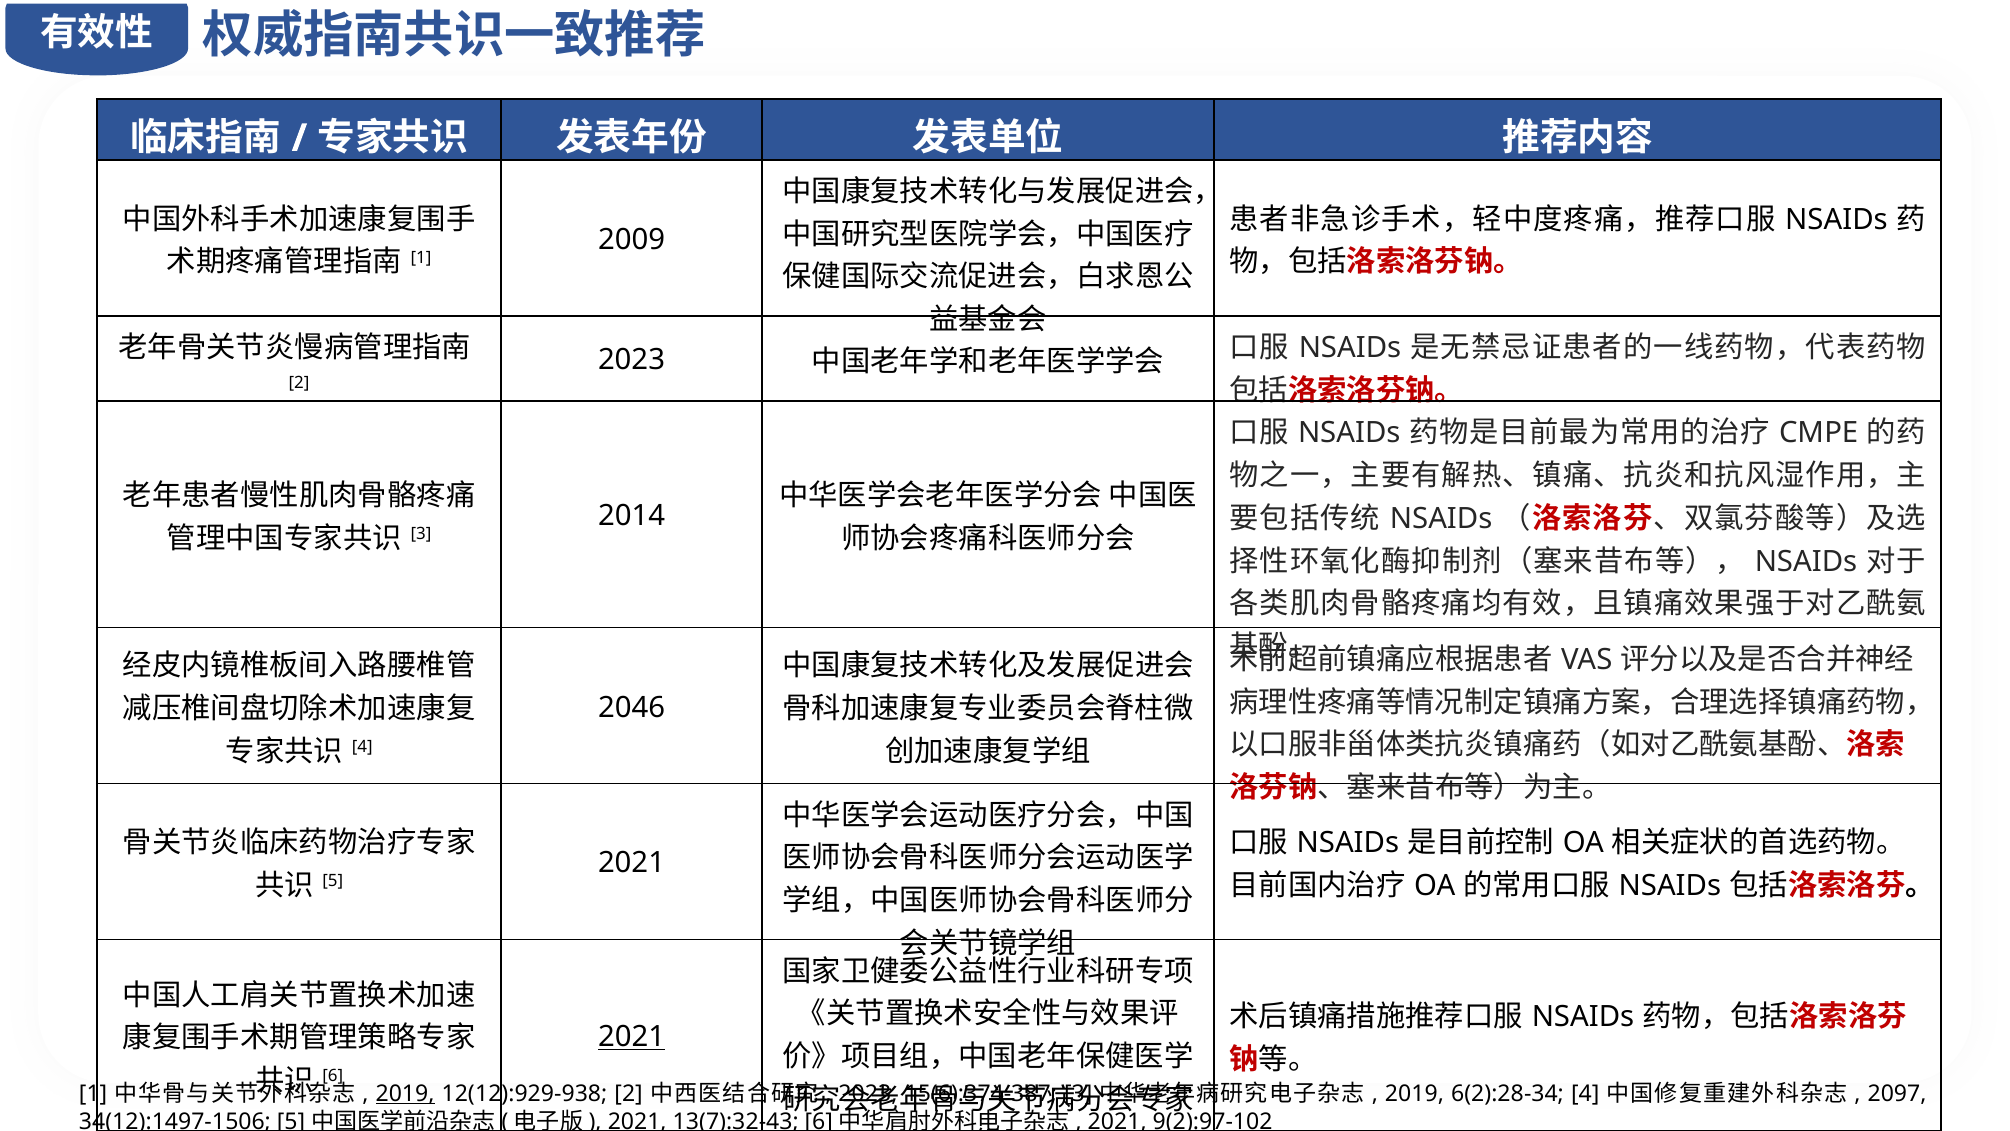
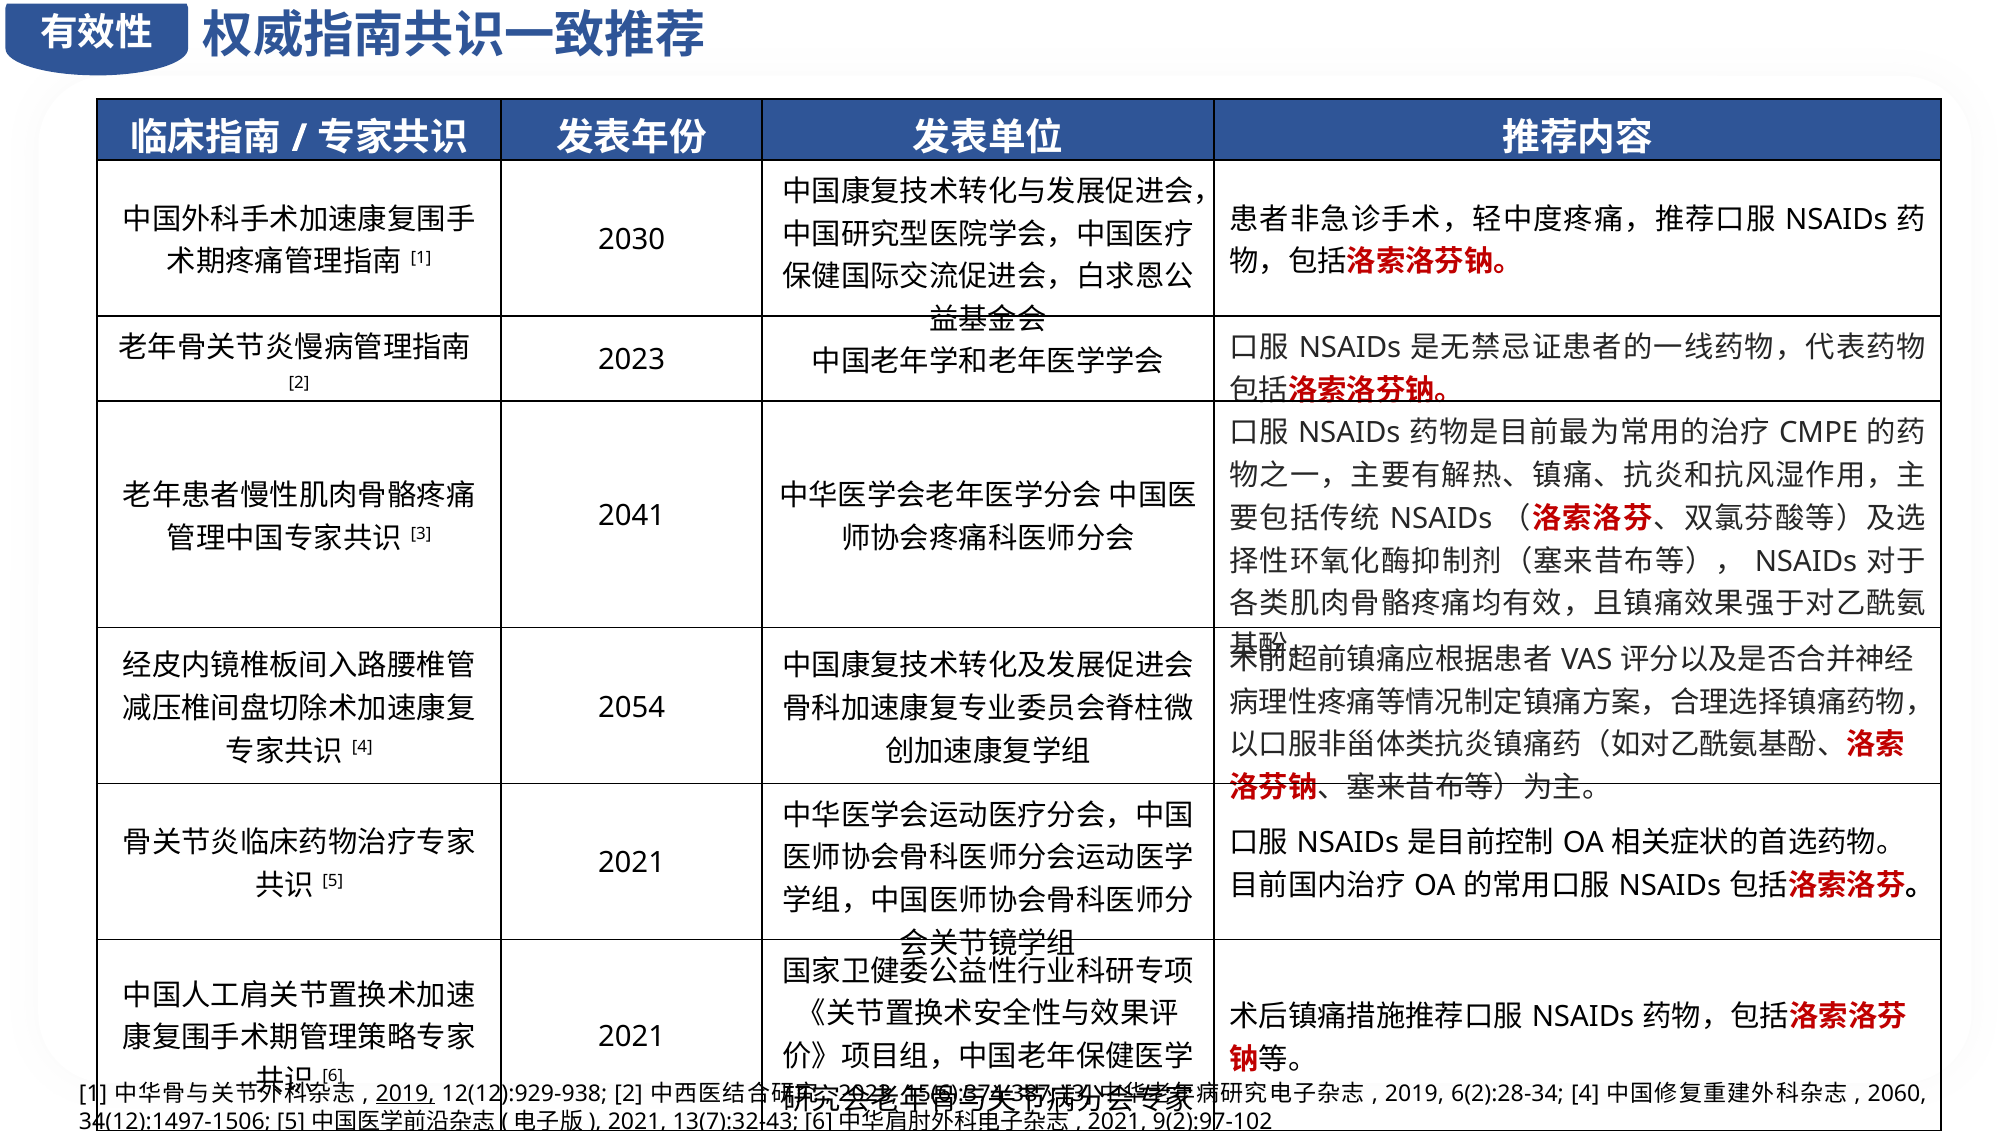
2009: 2009 -> 2030
2014: 2014 -> 2041
2046: 2046 -> 2054
2021 at (632, 1036) underline: present -> none
2097: 2097 -> 2060
